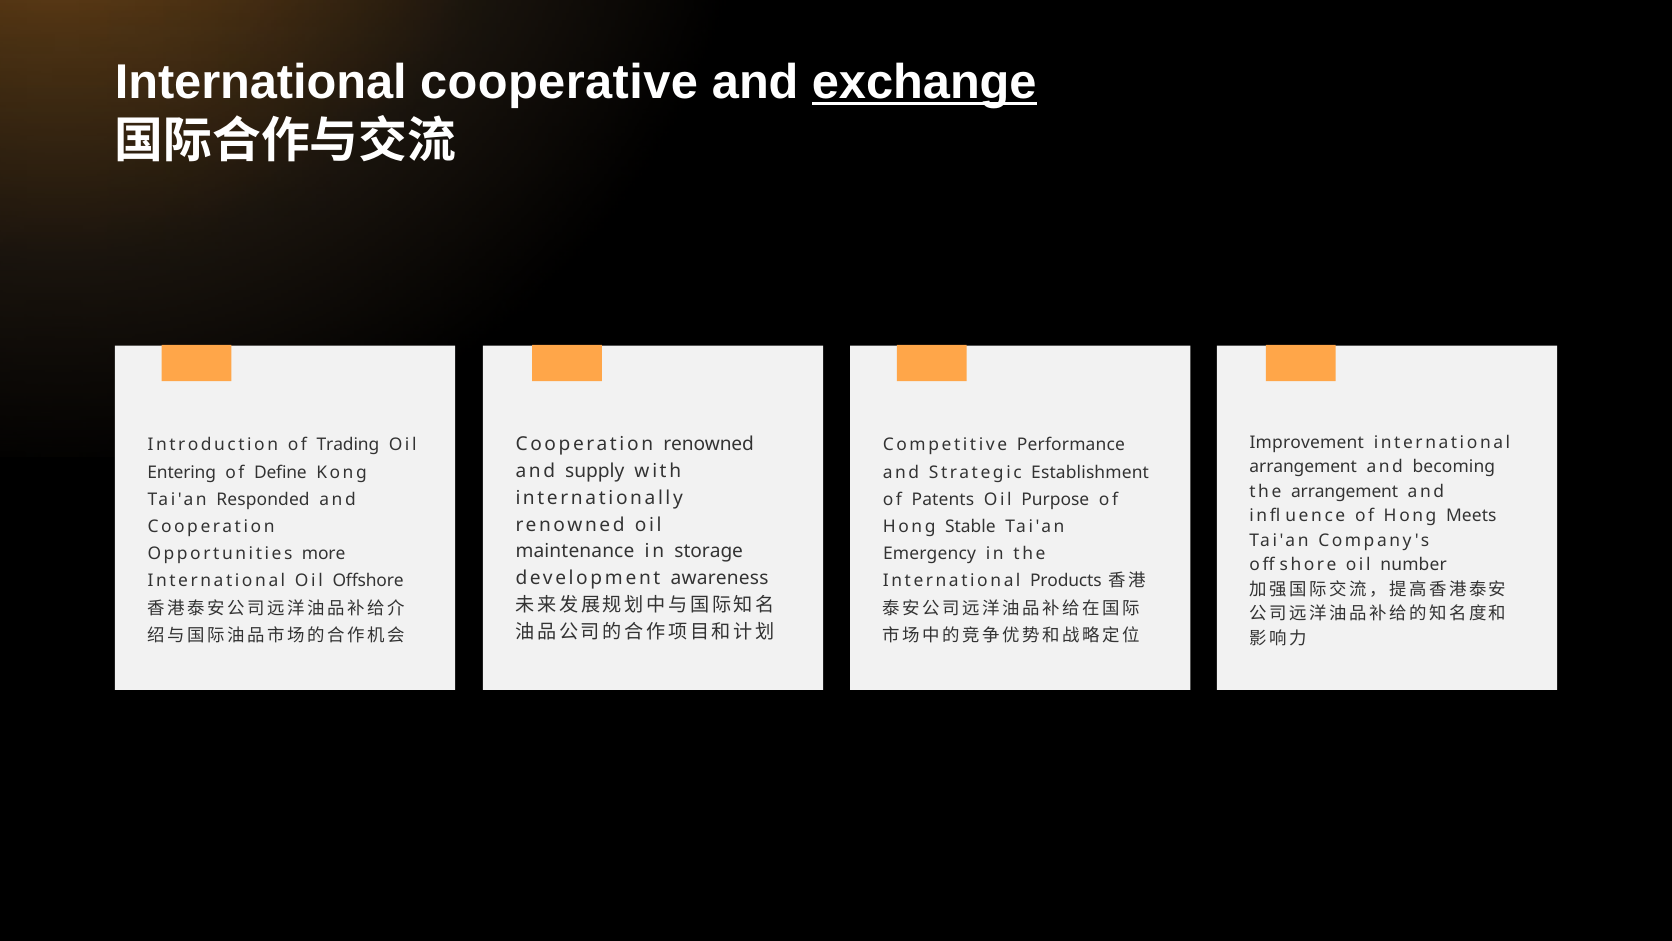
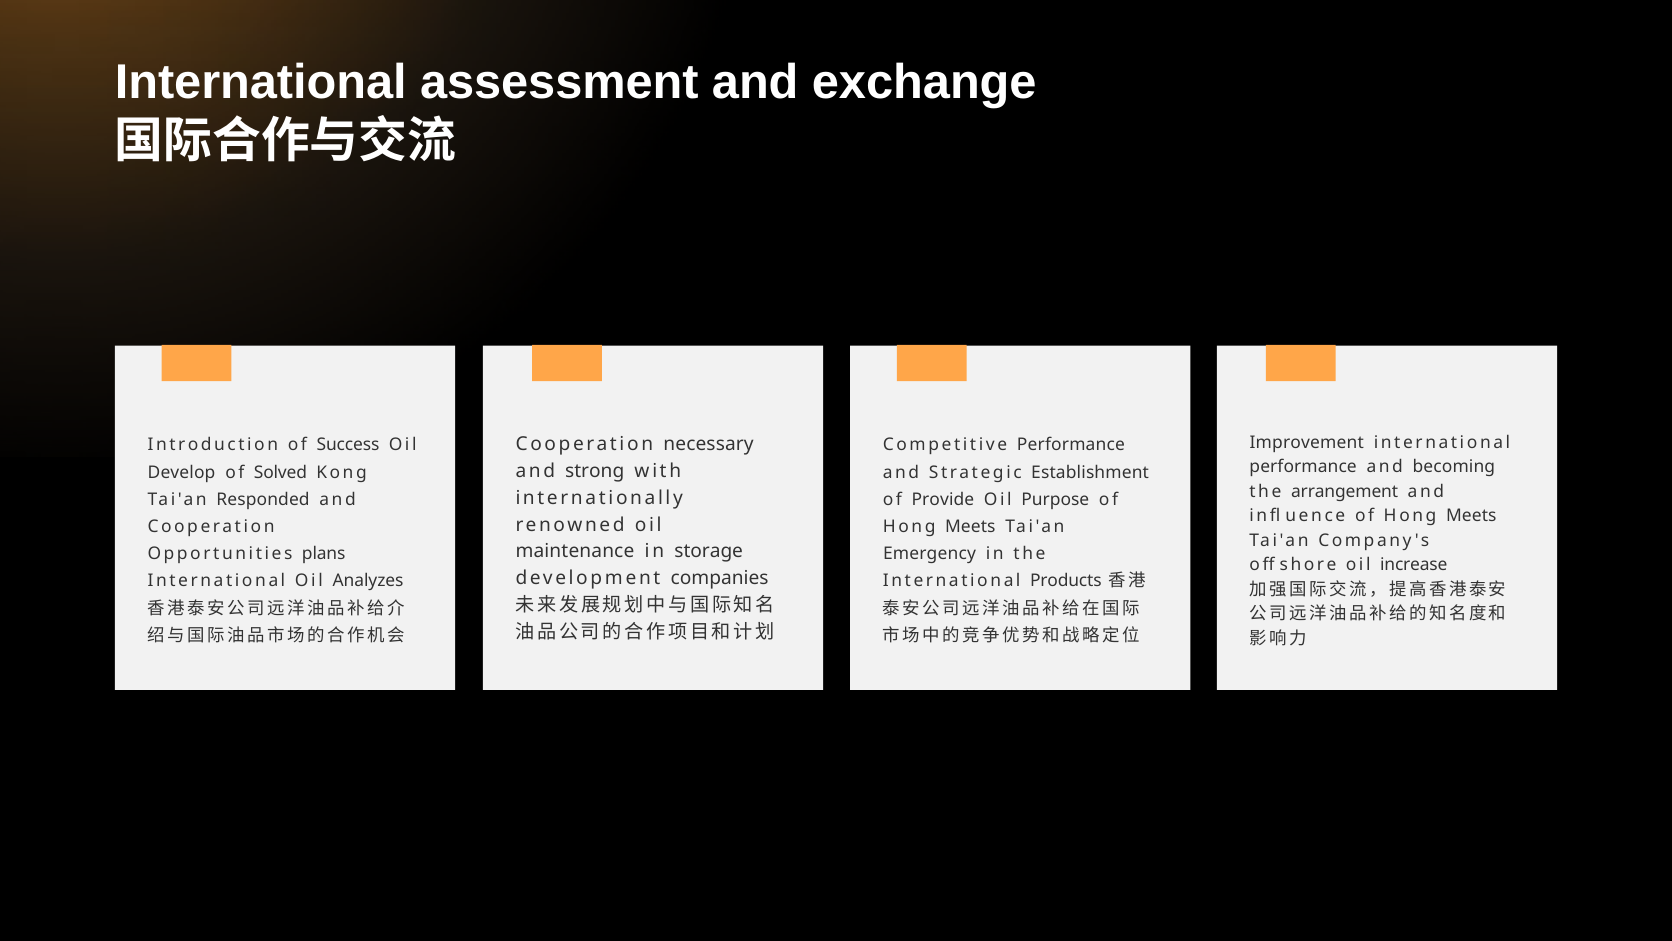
cooperative: cooperative -> assessment
exchange underline: present -> none
Cooperation renowned: renowned -> necessary
Trading: Trading -> Success
arrangement at (1303, 467): arrangement -> performance
supply: supply -> strong
Entering: Entering -> Develop
Define: Define -> Solved
Patents: Patents -> Provide
Stable at (970, 527): Stable -> Meets
more: more -> plans
number: number -> increase
awareness: awareness -> companies
Offshore: Offshore -> Analyzes
